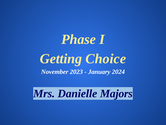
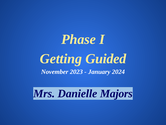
Choice: Choice -> Guided
